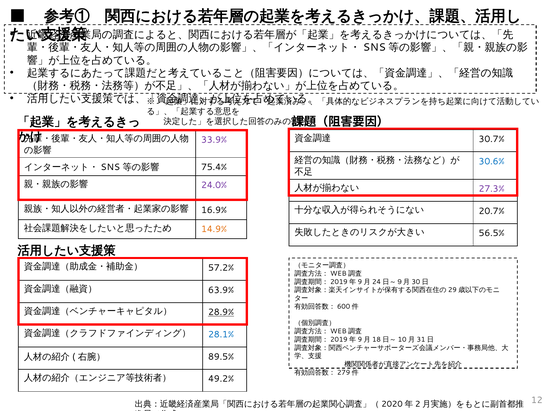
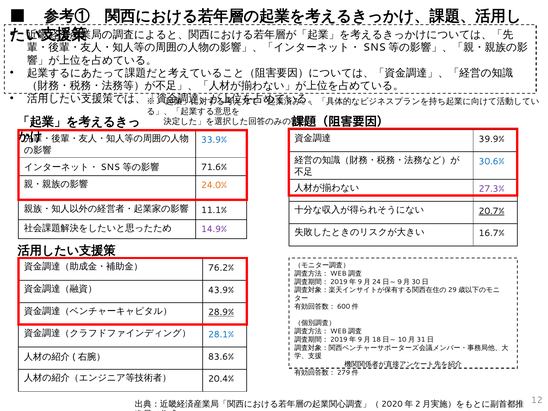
30.7%: 30.7% -> 39.9%
33.9% colour: purple -> blue
75.4%: 75.4% -> 71.6%
24.0% colour: purple -> orange
16.9%: 16.9% -> 11.1%
20.7% underline: none -> present
14.9% colour: orange -> purple
56.5%: 56.5% -> 16.7%
57.2%: 57.2% -> 76.2%
63.9%: 63.9% -> 43.9%
89.5%: 89.5% -> 83.6%
49.2%: 49.2% -> 20.4%
